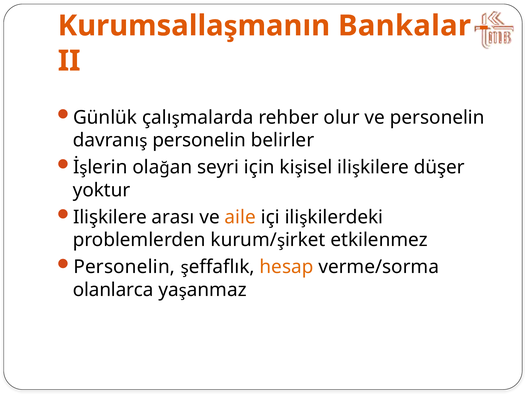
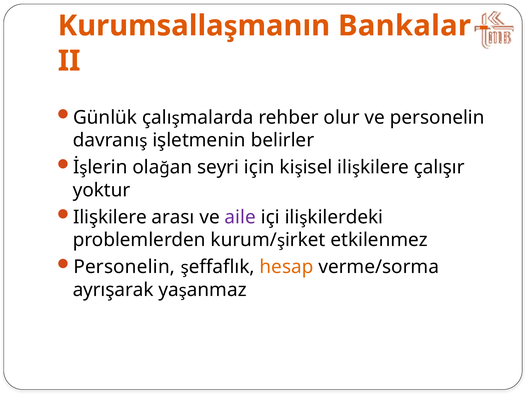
davranış personelin: personelin -> işletmenin
düşer: düşer -> çalışır
aile colour: orange -> purple
olanlarca: olanlarca -> ayrışarak
